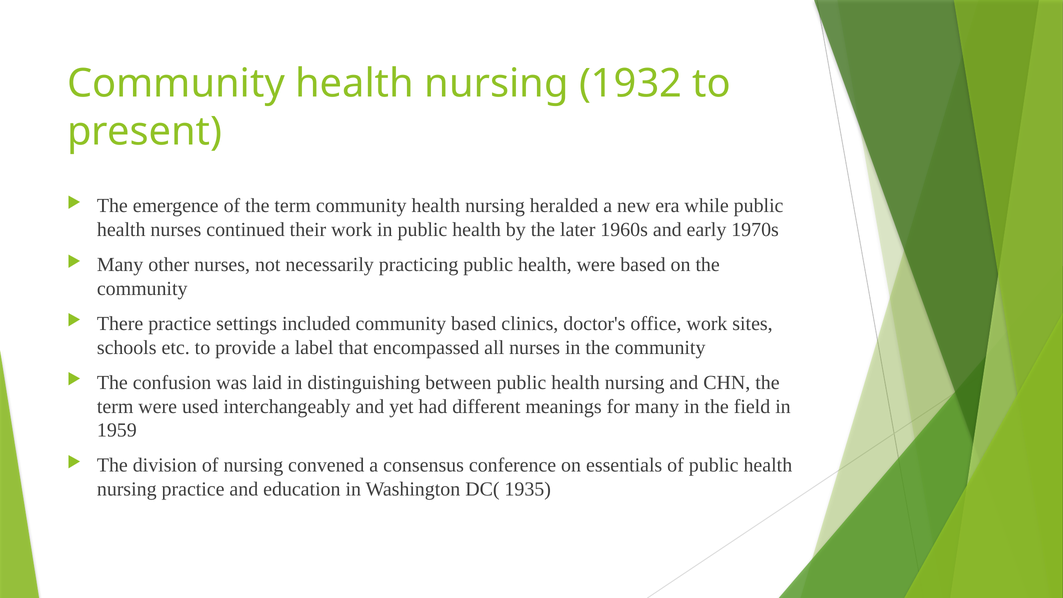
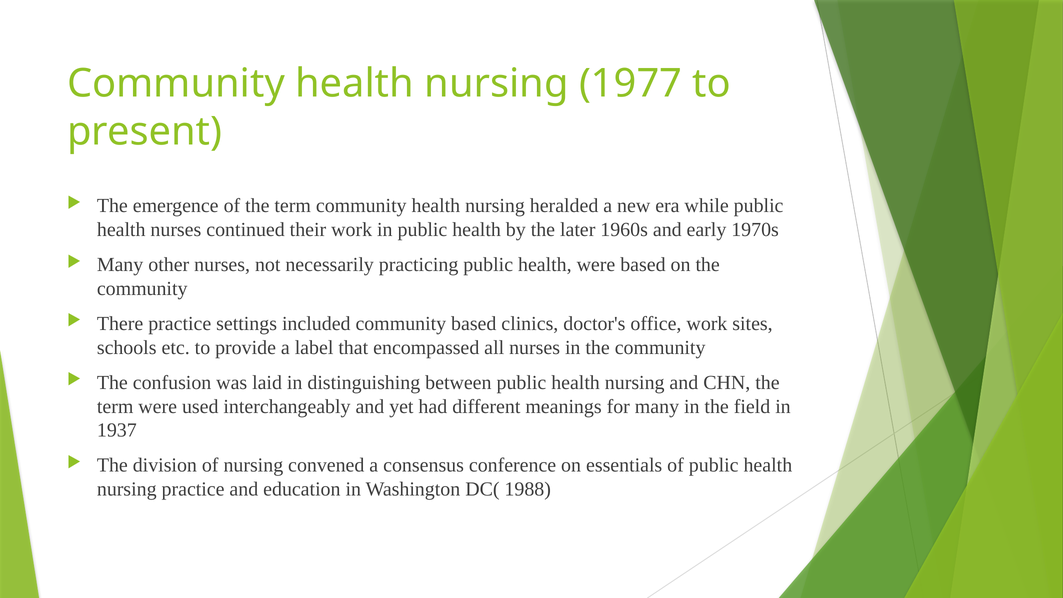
1932: 1932 -> 1977
1959: 1959 -> 1937
1935: 1935 -> 1988
